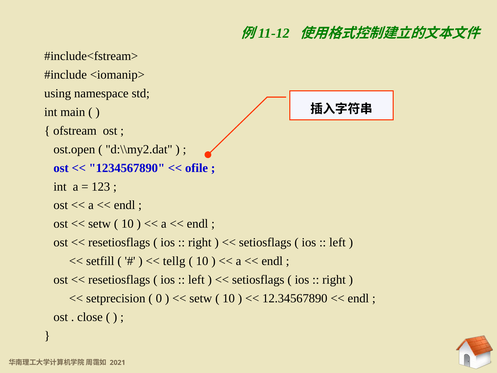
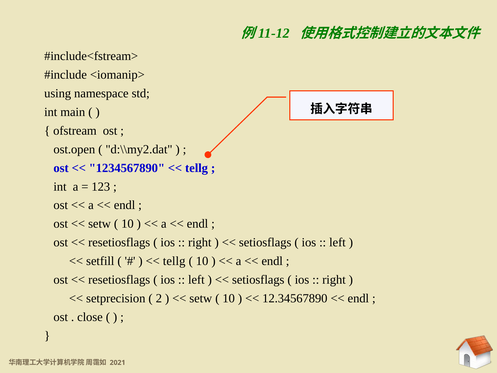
ofile at (197, 168): ofile -> tellg
0: 0 -> 2
